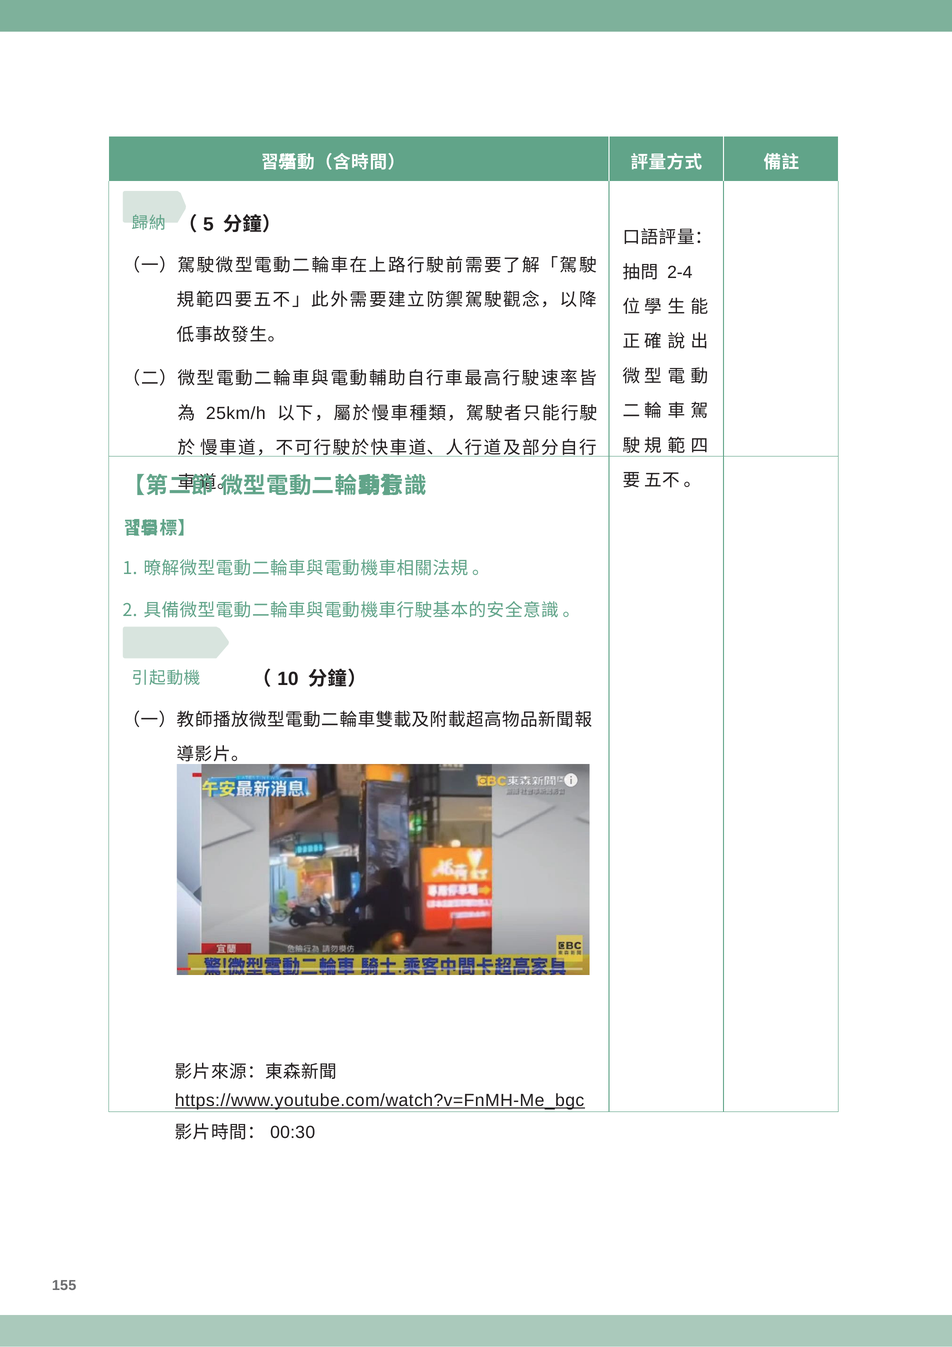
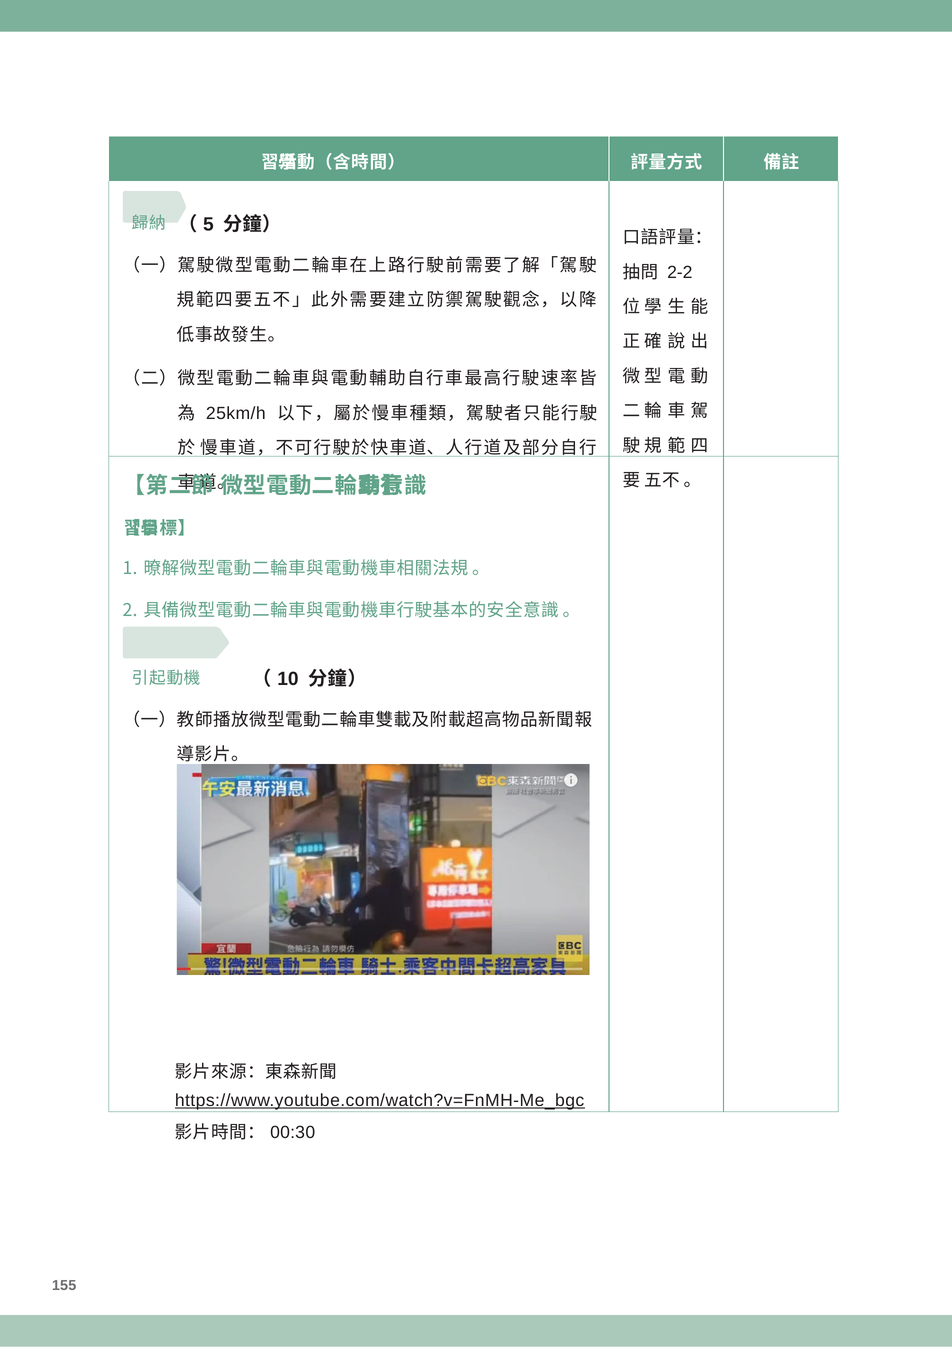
2-4: 2-4 -> 2-2
